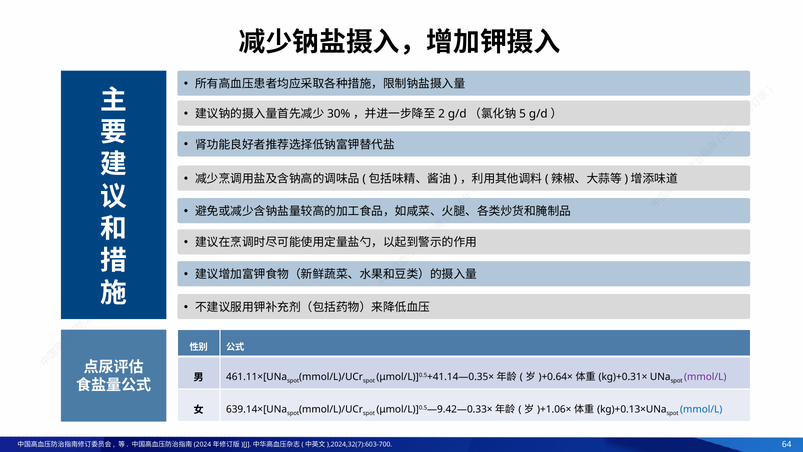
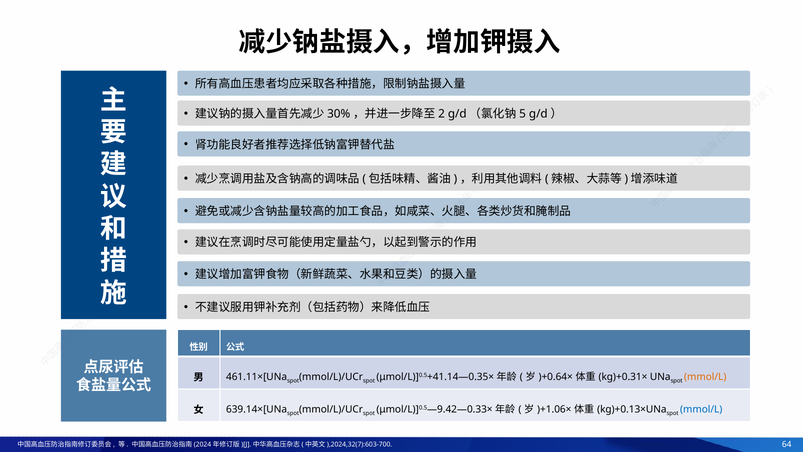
mmol/L at (705, 377) colour: purple -> orange
